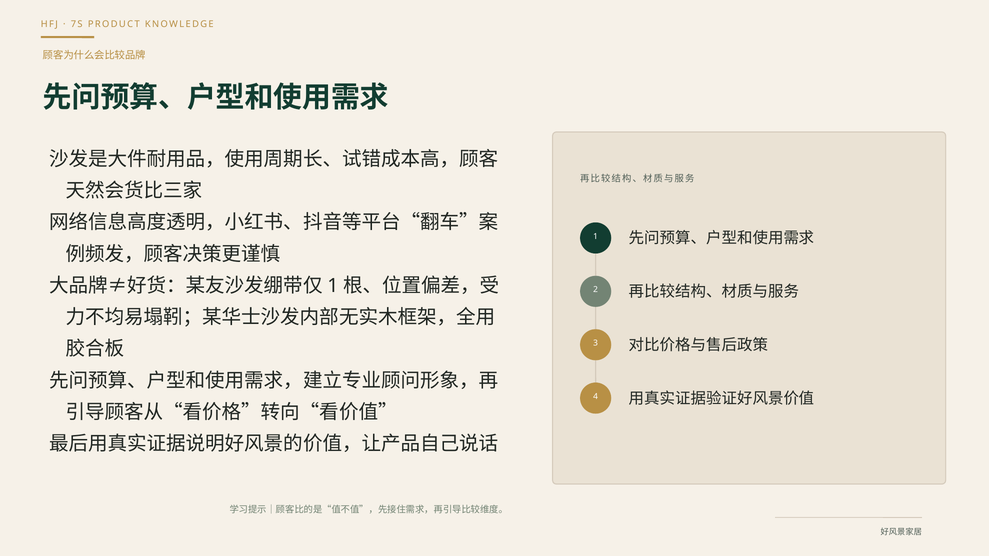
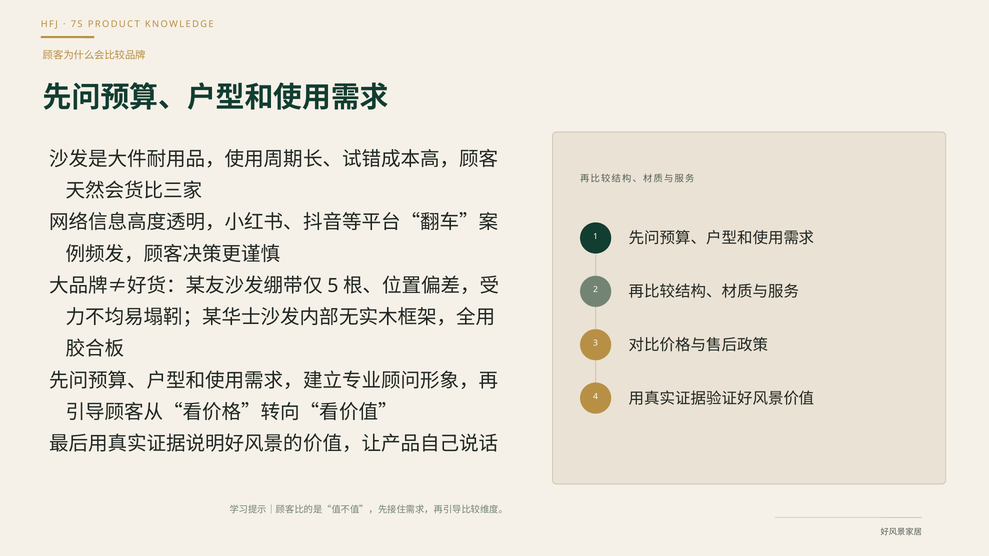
1 at (333, 286): 1 -> 5
